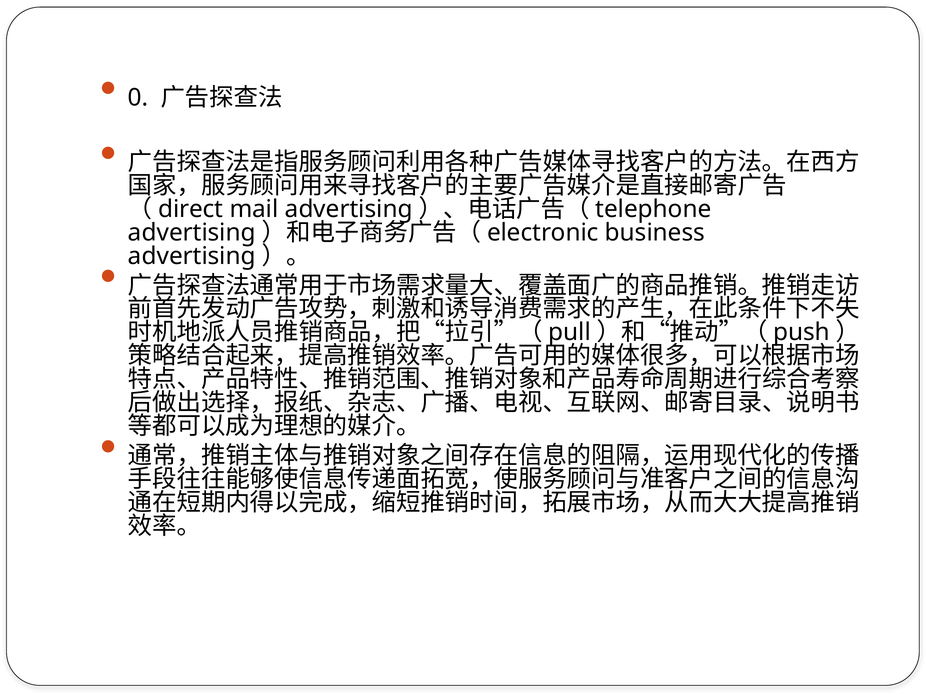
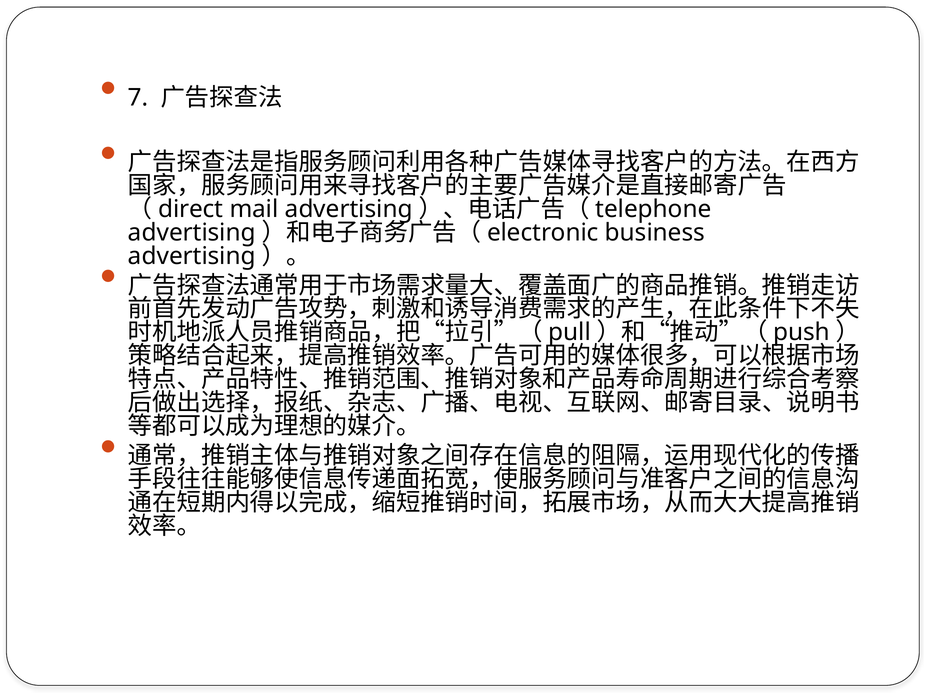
0: 0 -> 7
